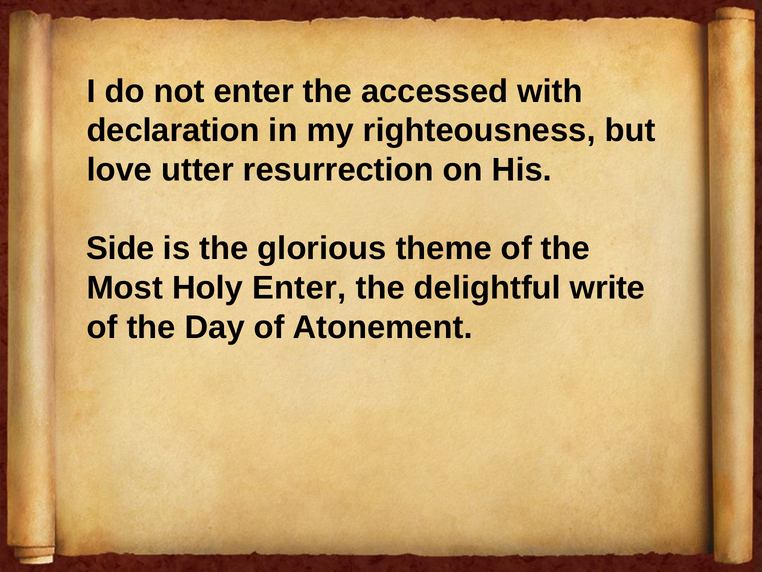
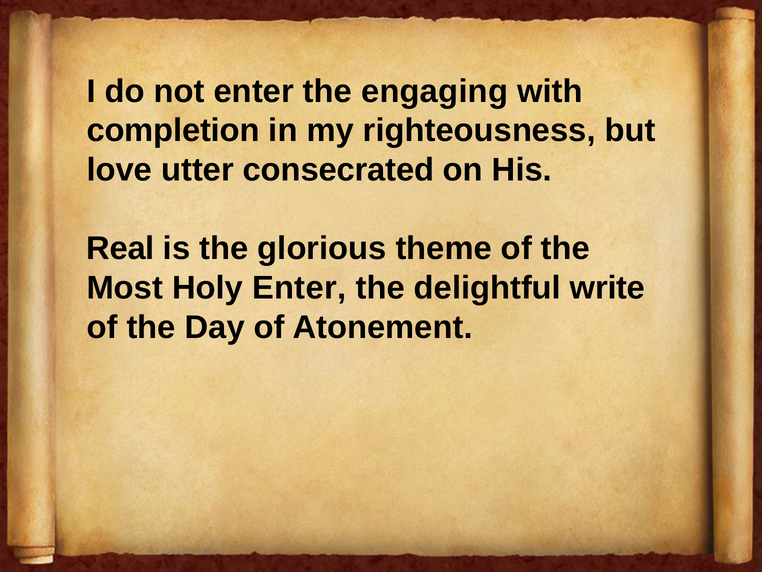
accessed: accessed -> engaging
declaration: declaration -> completion
resurrection: resurrection -> consecrated
Side: Side -> Real
